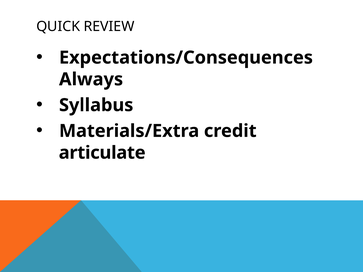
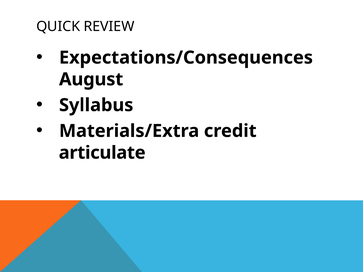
Always: Always -> August
